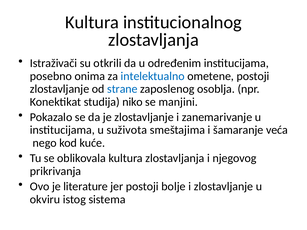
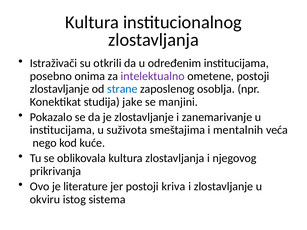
intelektualno colour: blue -> purple
niko: niko -> jake
šamaranje: šamaranje -> mentalnih
bolje: bolje -> kriva
